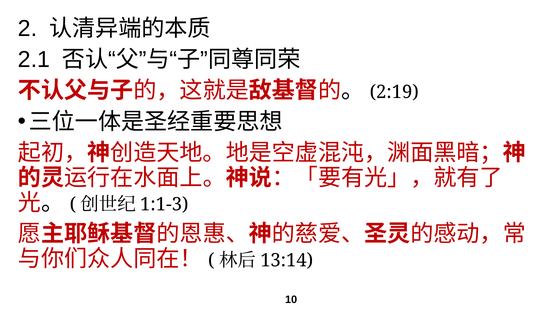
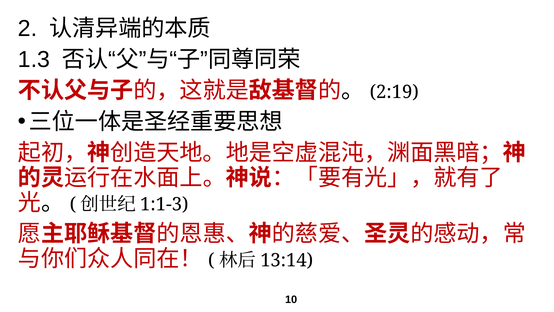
2.1: 2.1 -> 1.3
